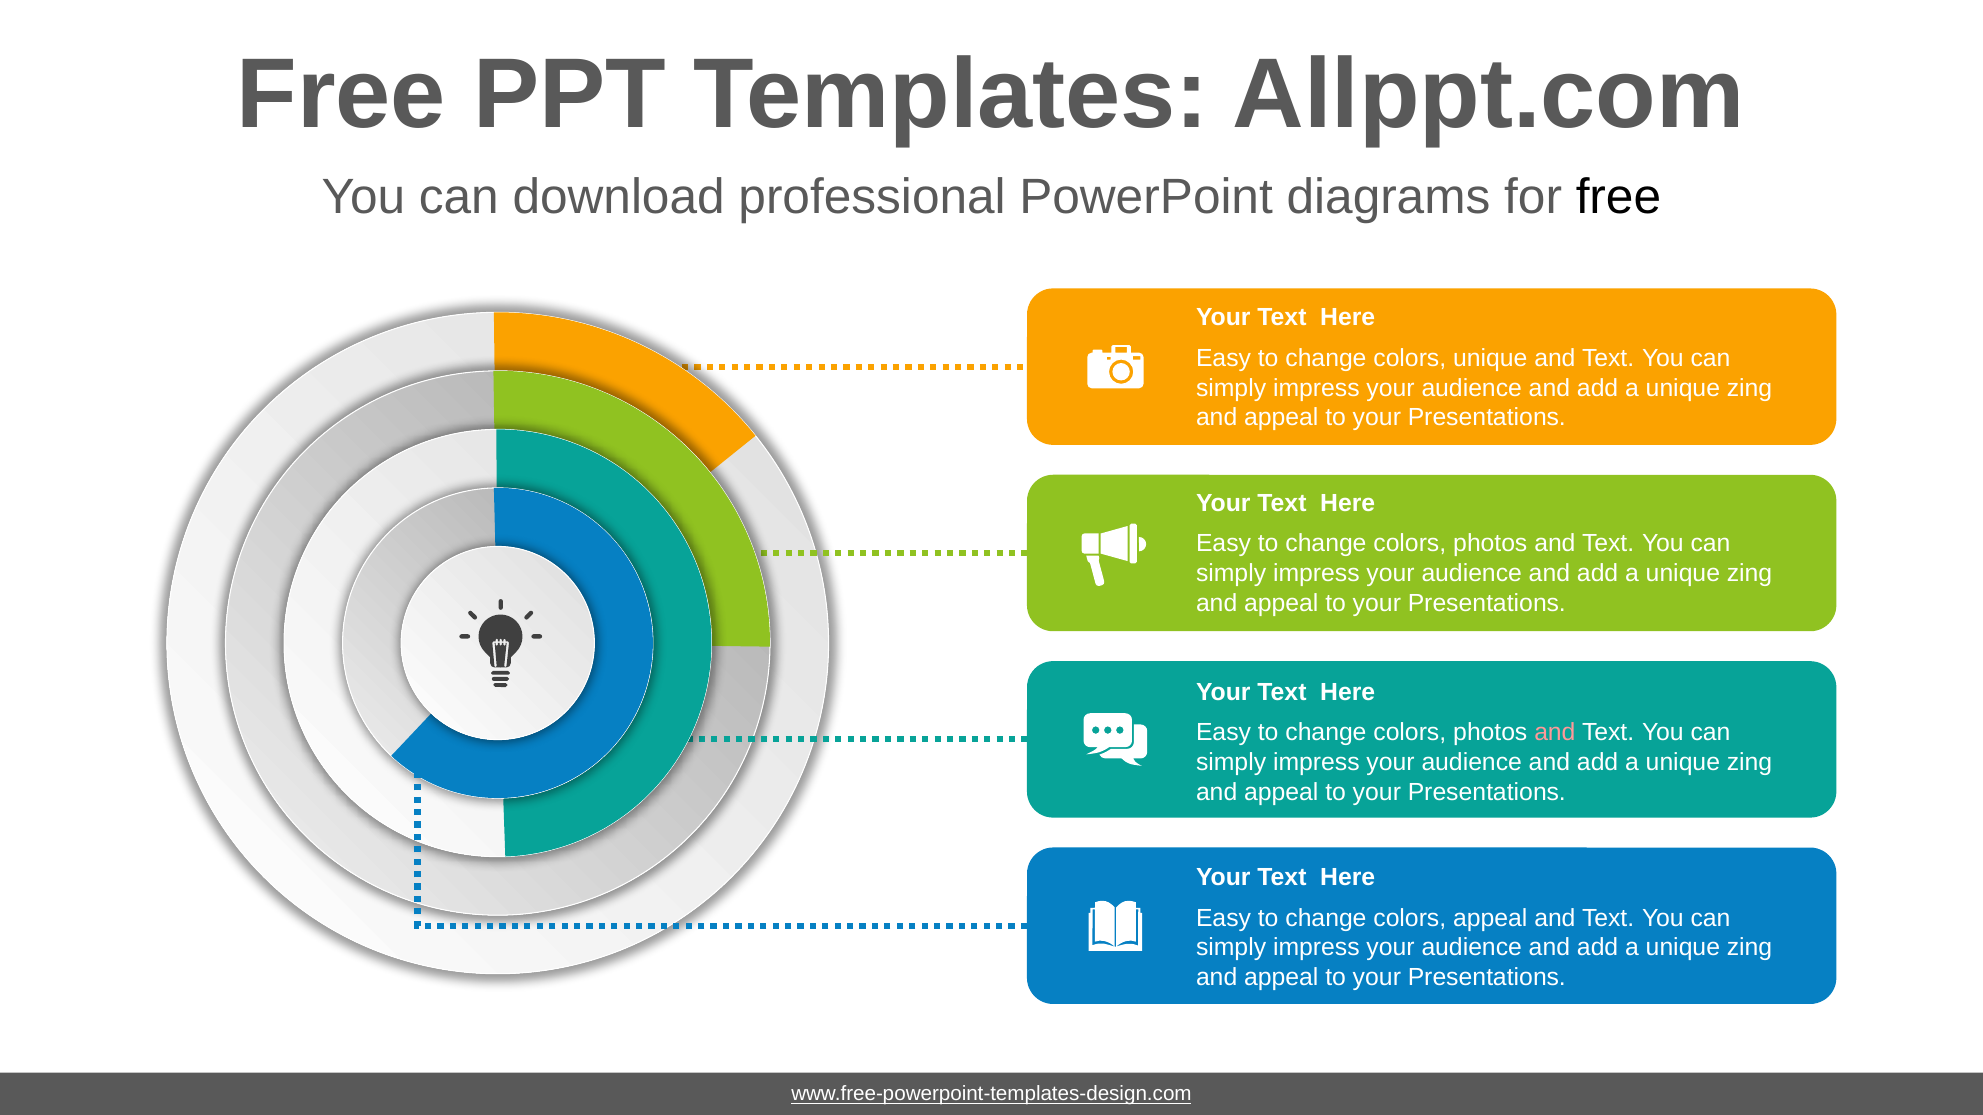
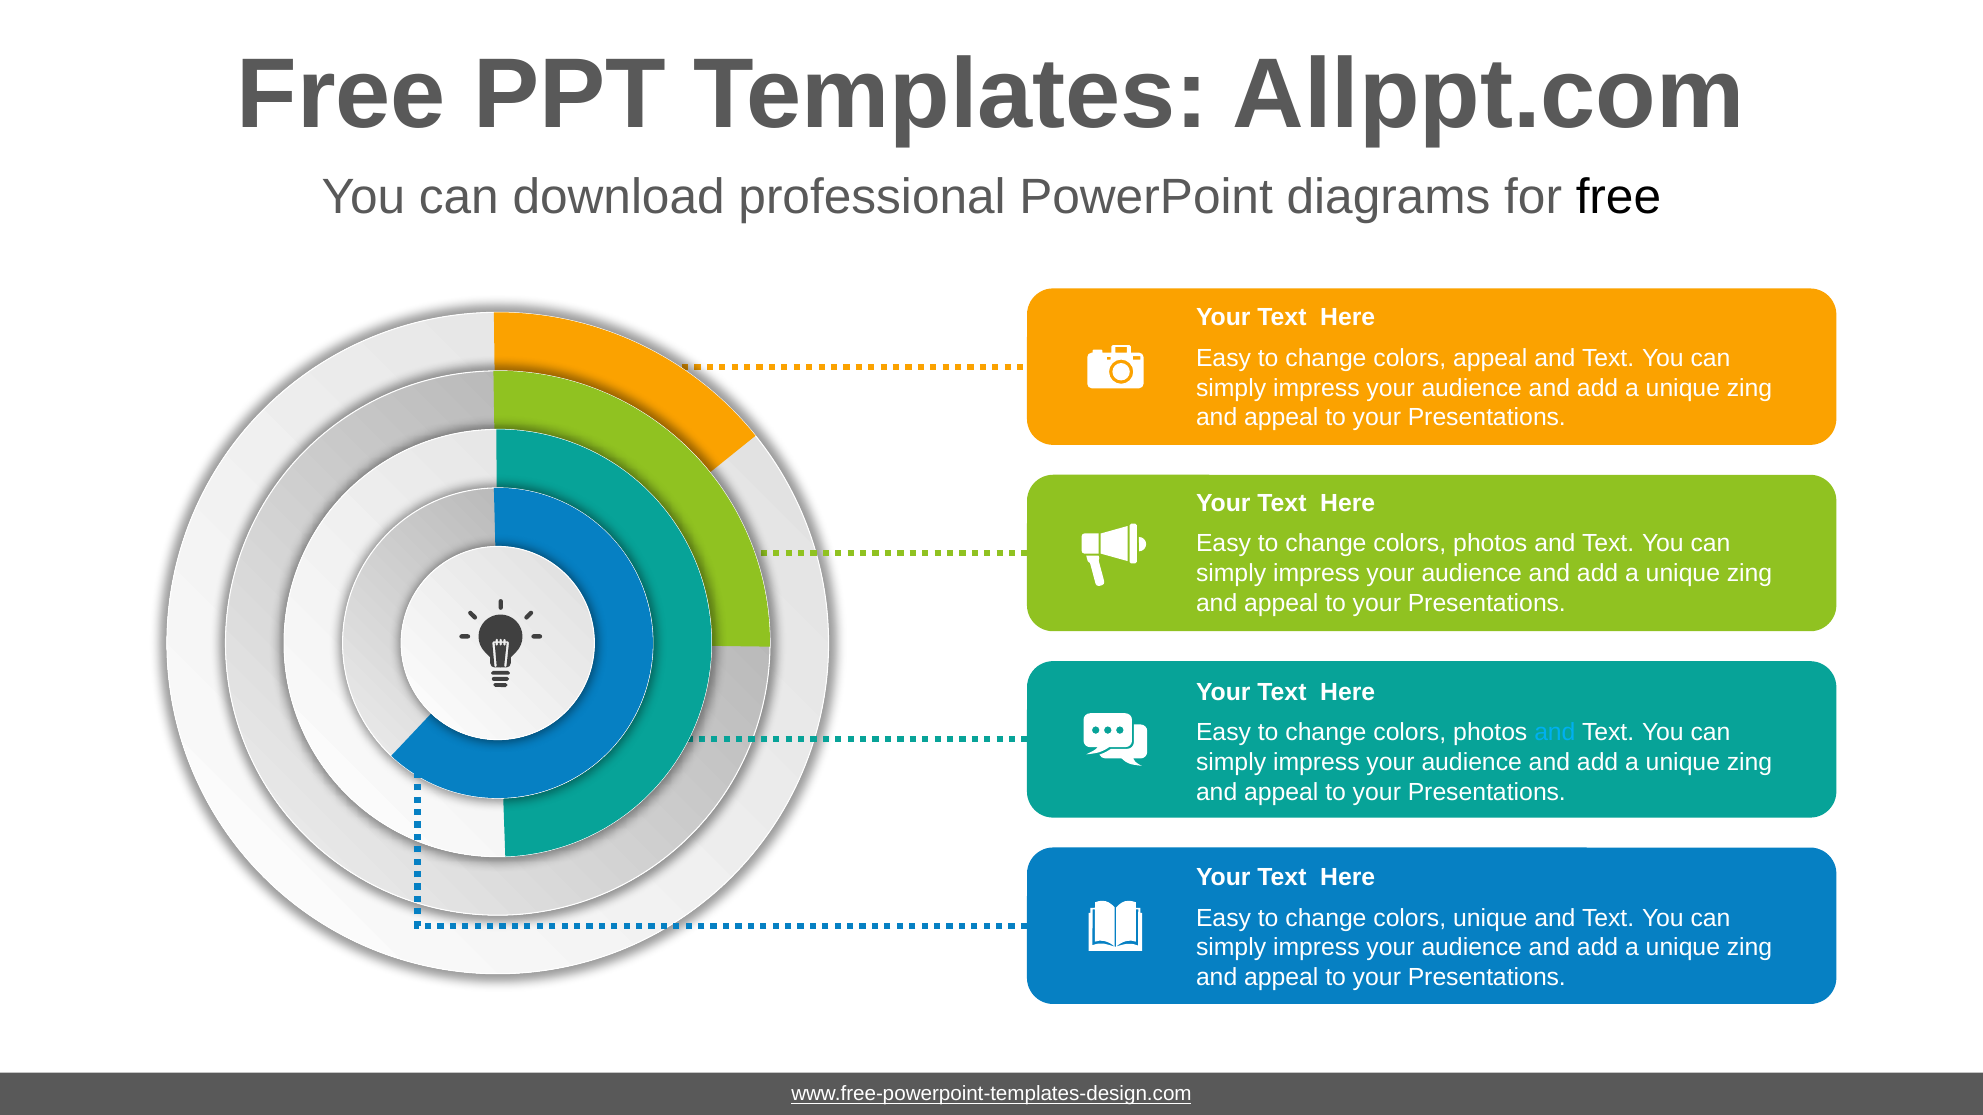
colors unique: unique -> appeal
and at (1555, 733) colour: pink -> light blue
colors appeal: appeal -> unique
